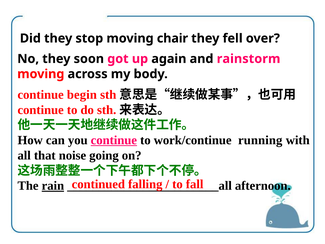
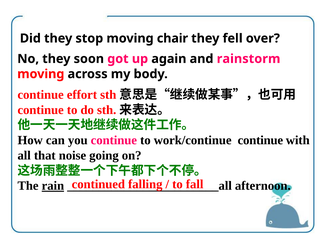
begin: begin -> effort
continue at (114, 140) underline: present -> none
work/continue running: running -> continue
